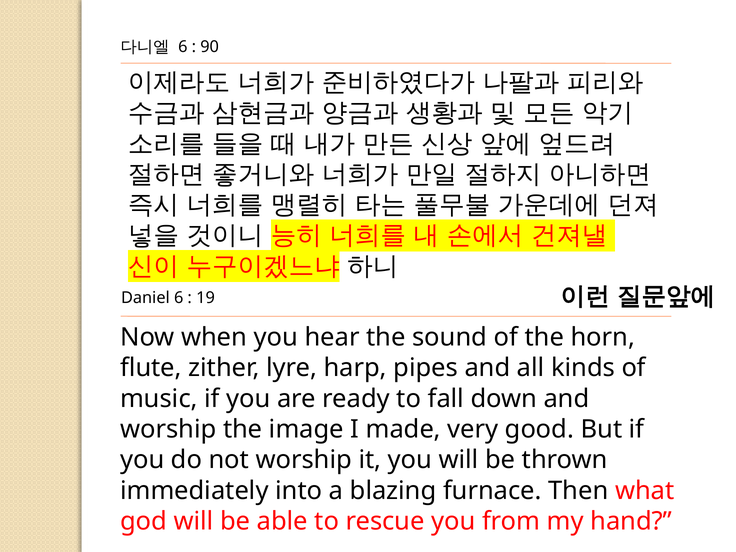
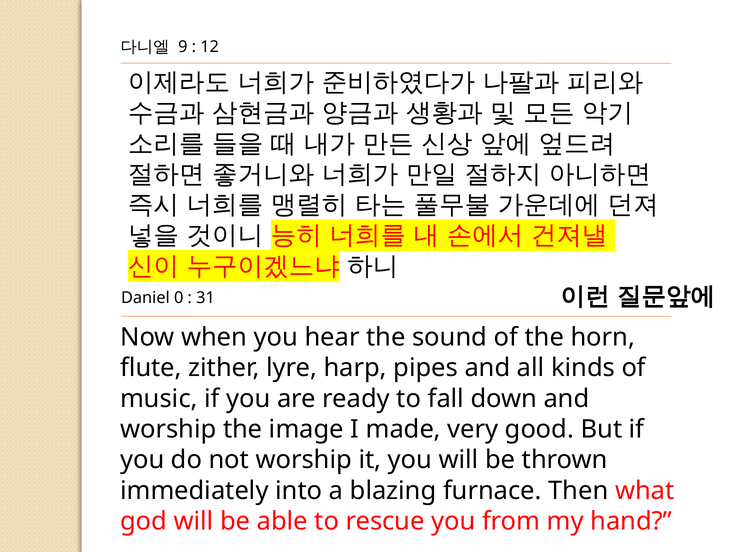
6 at (183, 47): 6 -> 9
90: 90 -> 12
Daniel 6: 6 -> 0
19: 19 -> 31
